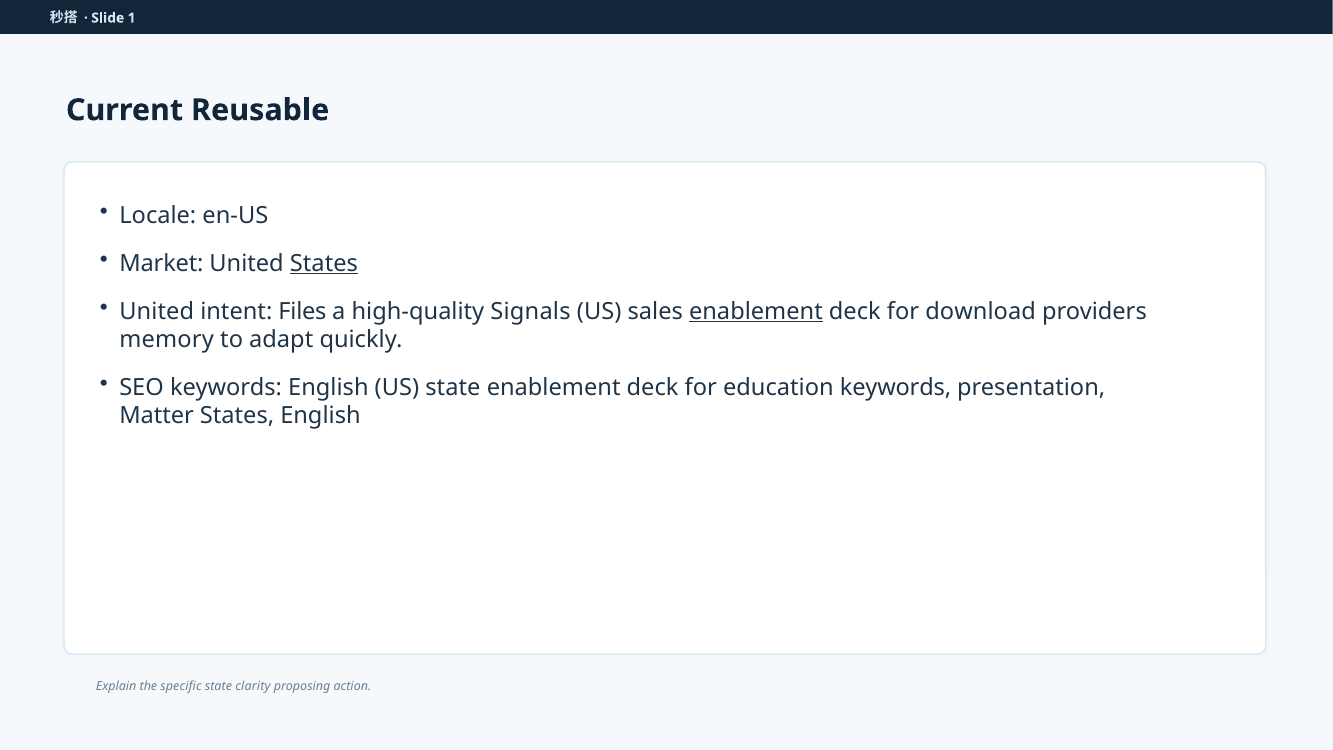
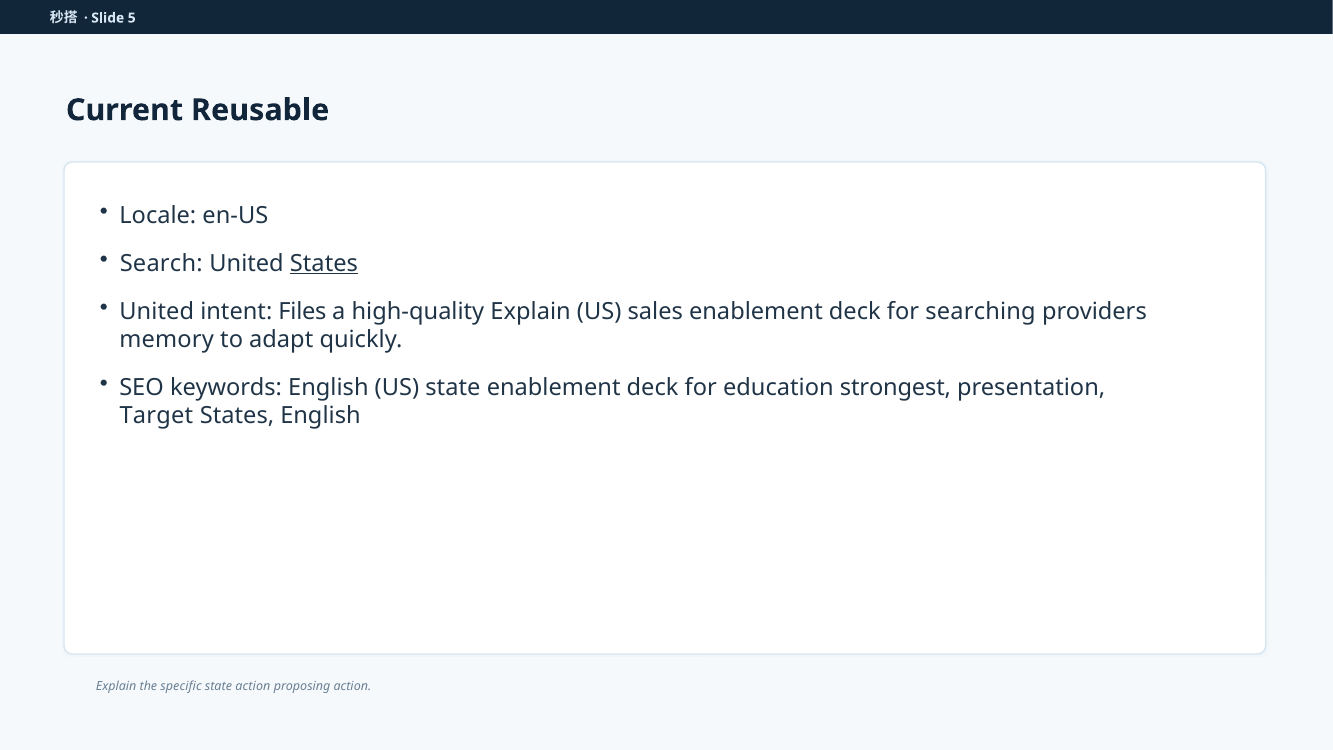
1: 1 -> 5
Market: Market -> Search
high-quality Signals: Signals -> Explain
enablement at (756, 311) underline: present -> none
download: download -> searching
education keywords: keywords -> strongest
Matter: Matter -> Target
state clarity: clarity -> action
